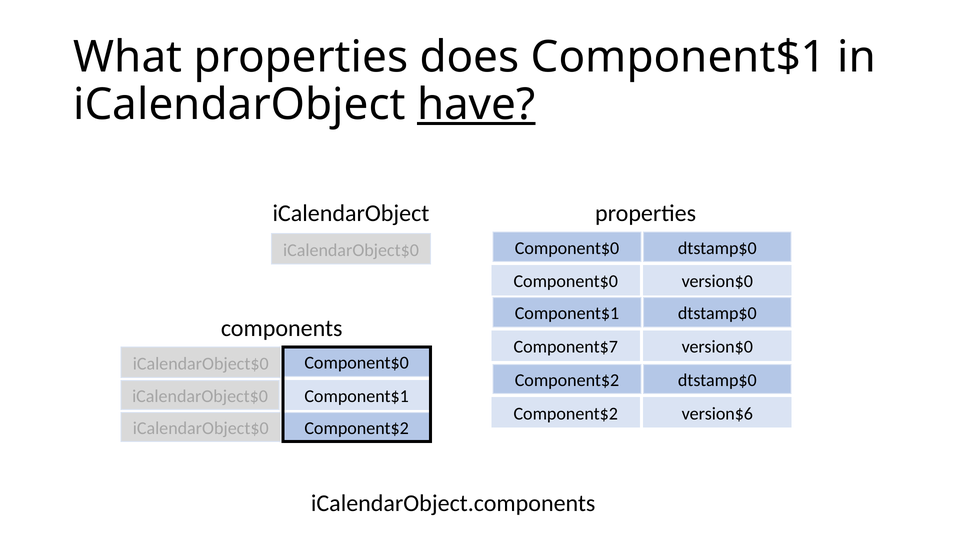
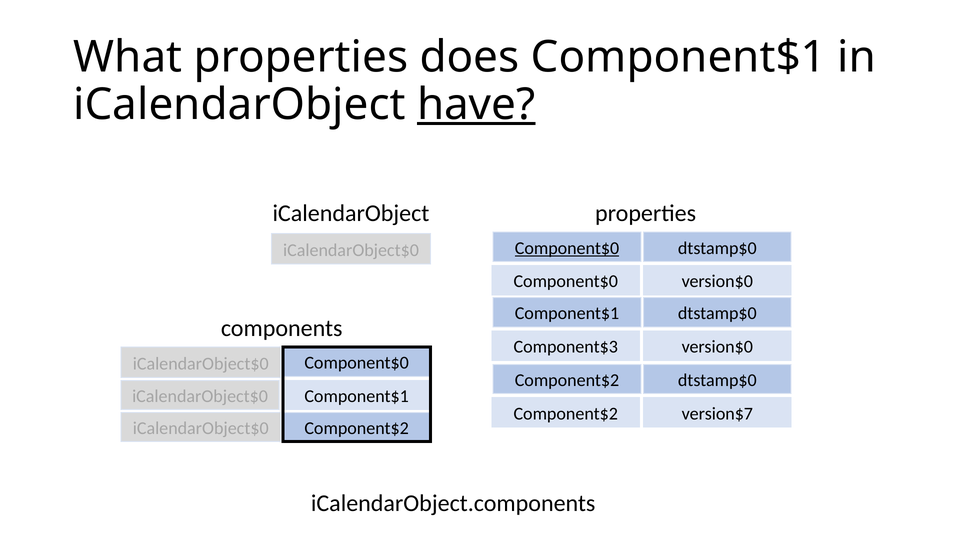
Component$0 at (567, 248) underline: none -> present
Component$7: Component$7 -> Component$3
version$6: version$6 -> version$7
